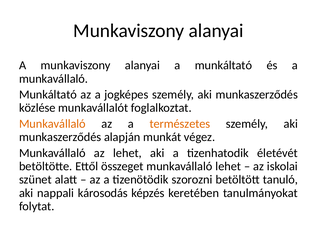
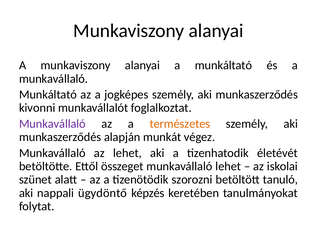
közlése: közlése -> kivonni
Munkavállaló at (52, 124) colour: orange -> purple
károsodás: károsodás -> ügydöntő
